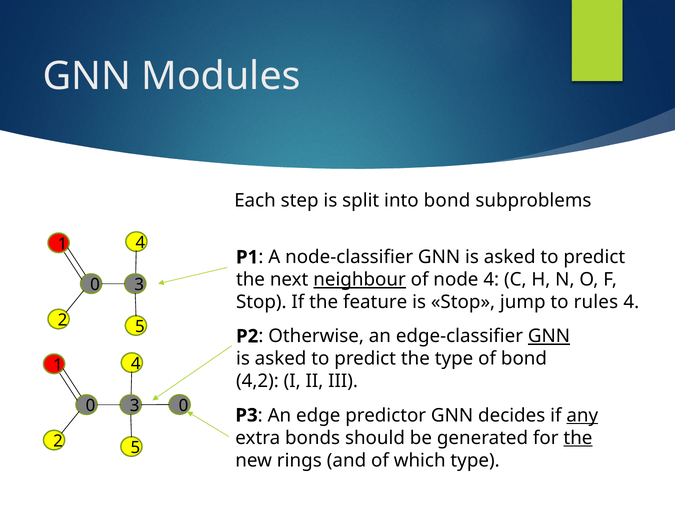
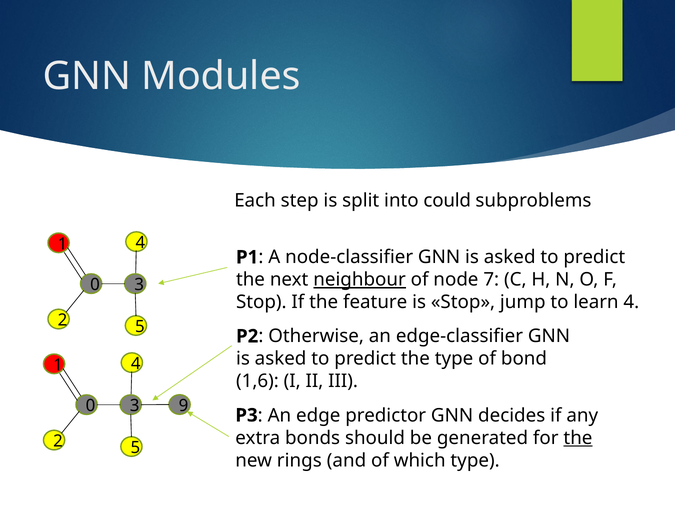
into bond: bond -> could
node 4: 4 -> 7
rules: rules -> learn
GNN at (549, 336) underline: present -> none
4,2: 4,2 -> 1,6
3 0: 0 -> 9
any underline: present -> none
